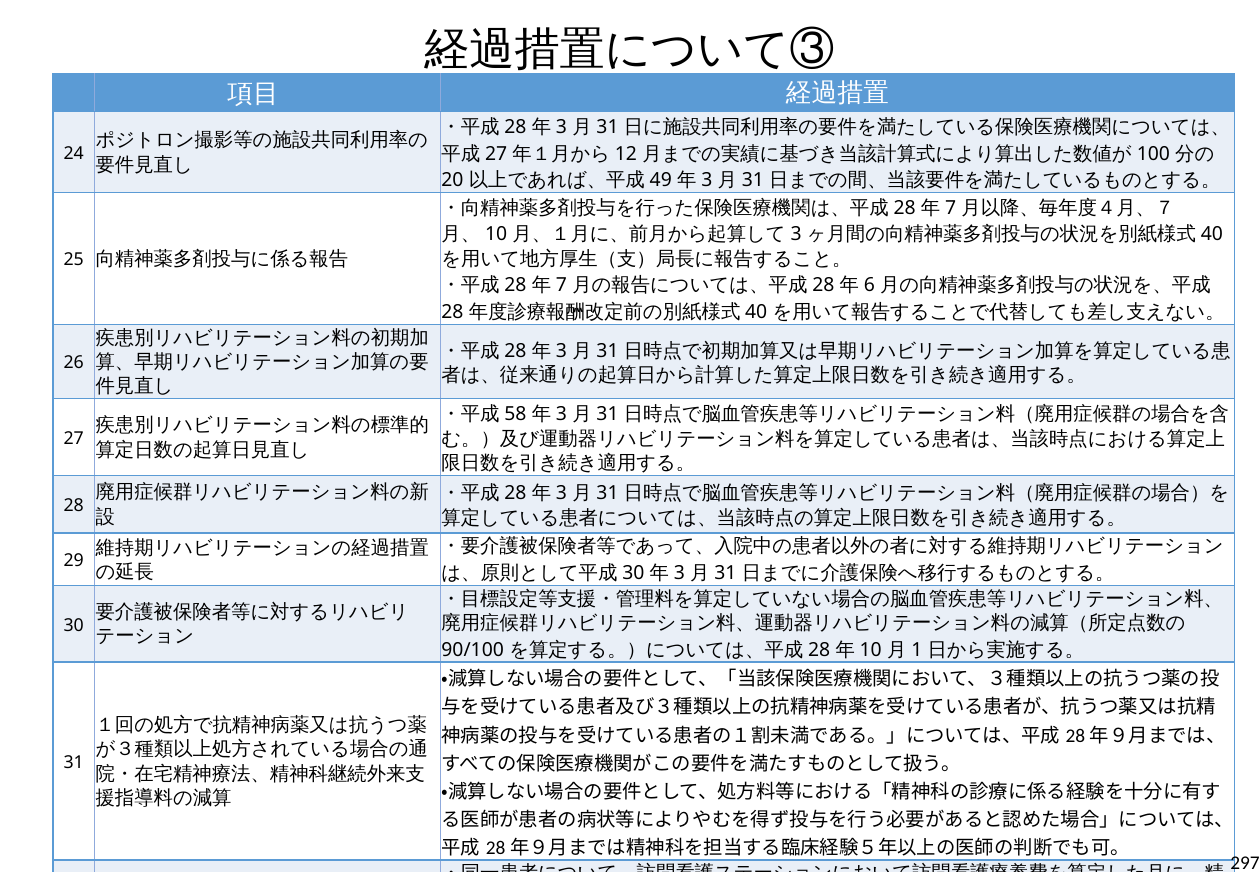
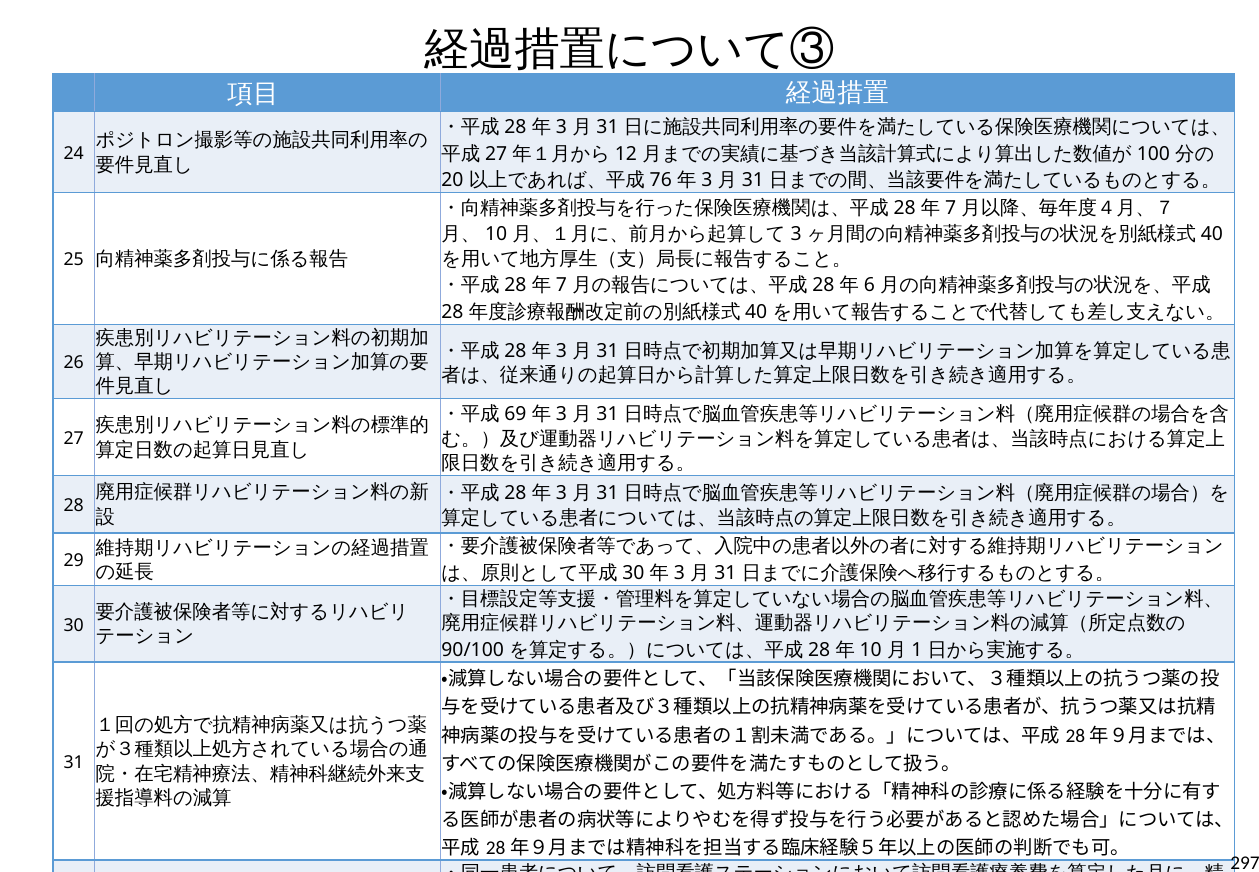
49: 49 -> 76
58: 58 -> 69
